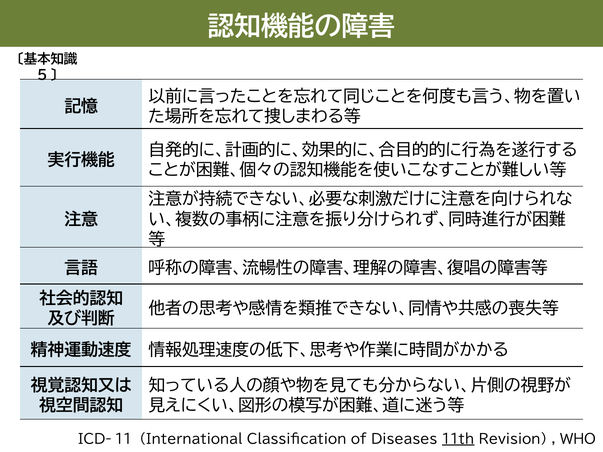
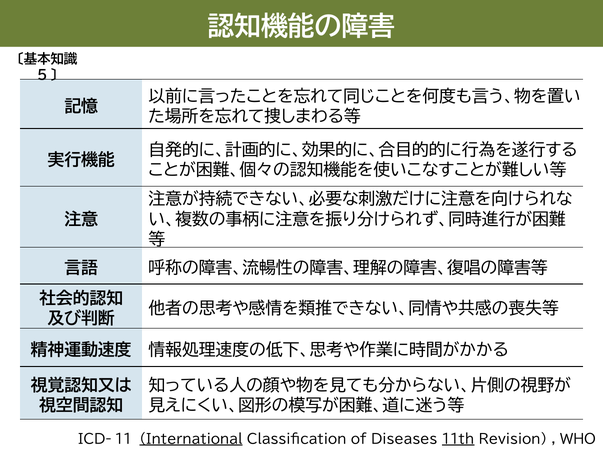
International underline: none -> present
